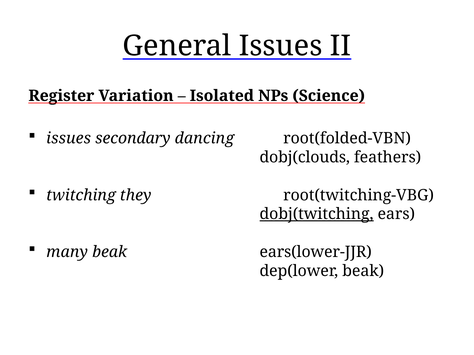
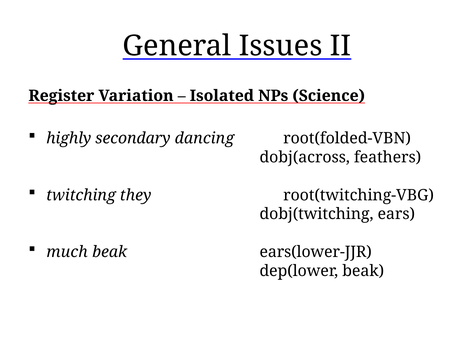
issues at (69, 139): issues -> highly
dobj(clouds: dobj(clouds -> dobj(across
dobj(twitching underline: present -> none
many: many -> much
